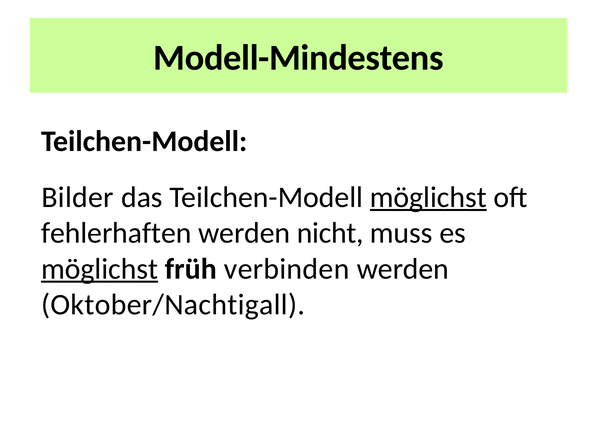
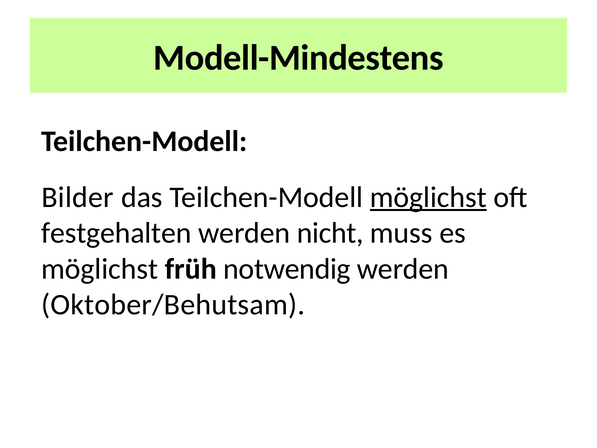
fehlerhaften: fehlerhaften -> festgehalten
möglichst at (100, 269) underline: present -> none
verbinden: verbinden -> notwendig
Oktober/Nachtigall: Oktober/Nachtigall -> Oktober/Behutsam
